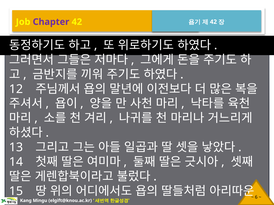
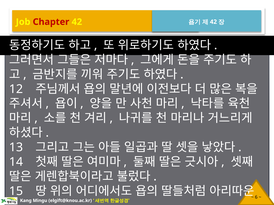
Chapter colour: purple -> red
